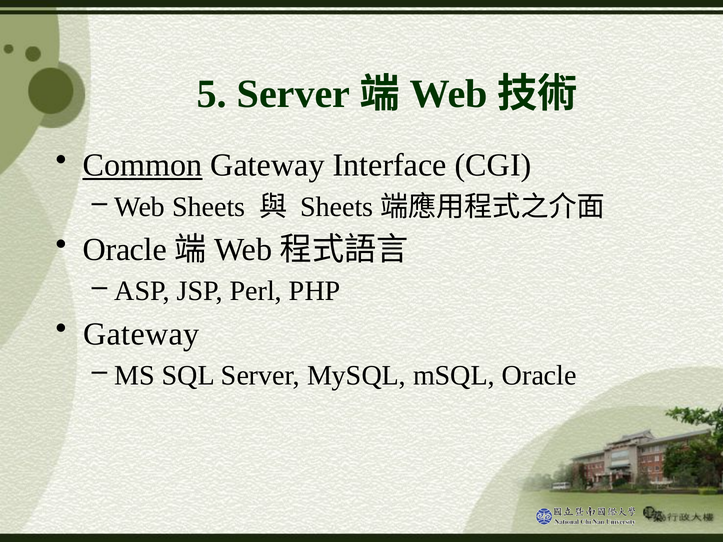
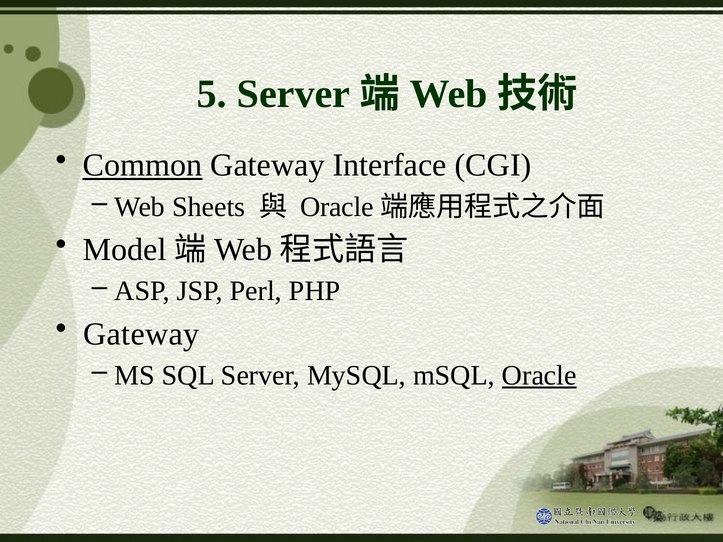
Sheets at (337, 207): Sheets -> Oracle
Oracle at (125, 250): Oracle -> Model
Oracle at (539, 376) underline: none -> present
